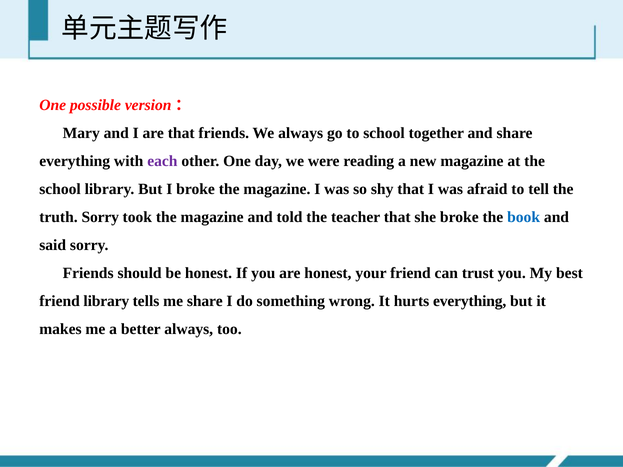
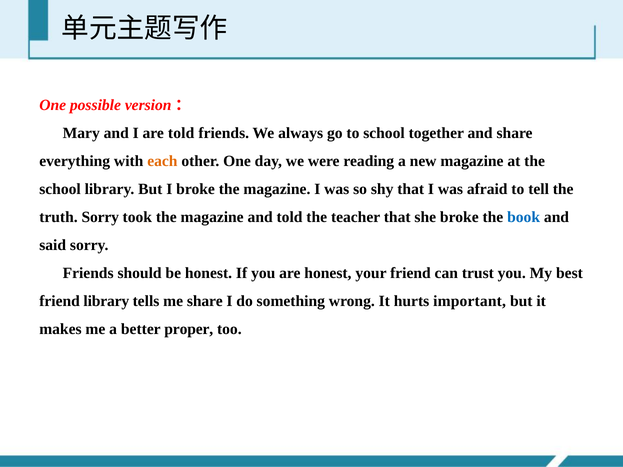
are that: that -> told
each colour: purple -> orange
hurts everything: everything -> important
better always: always -> proper
